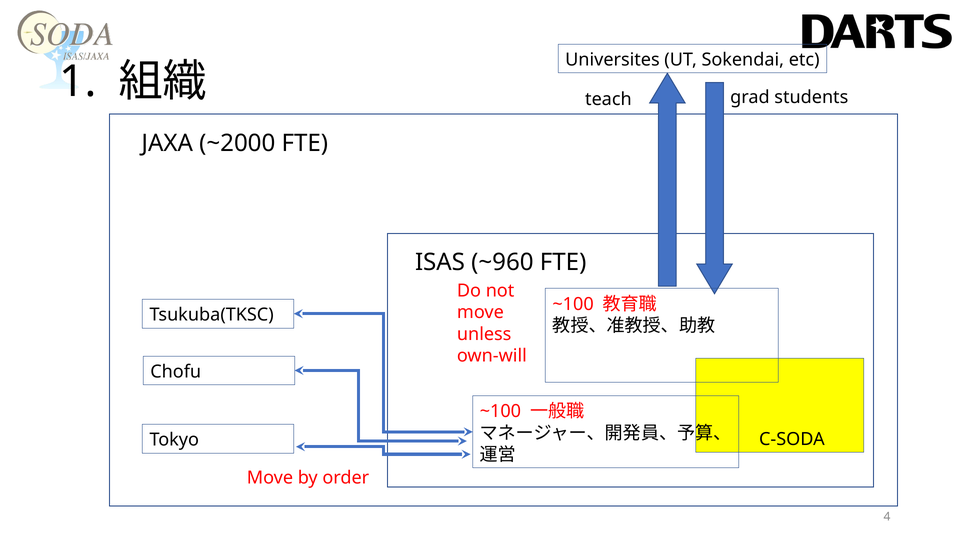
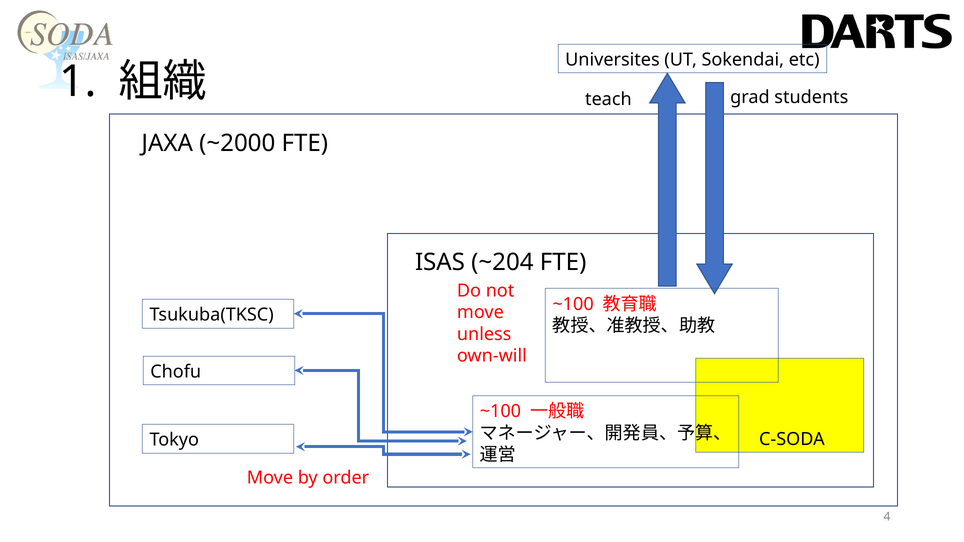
~960: ~960 -> ~204
